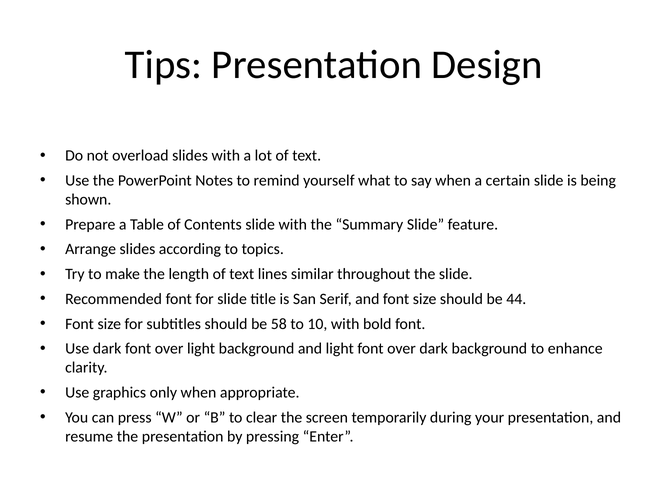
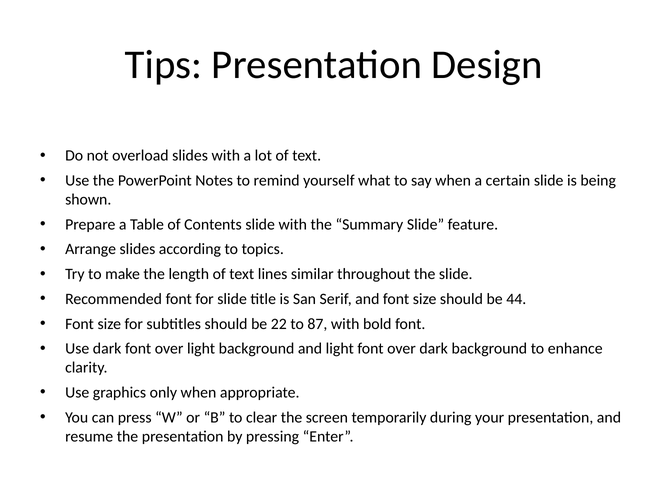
58: 58 -> 22
10: 10 -> 87
